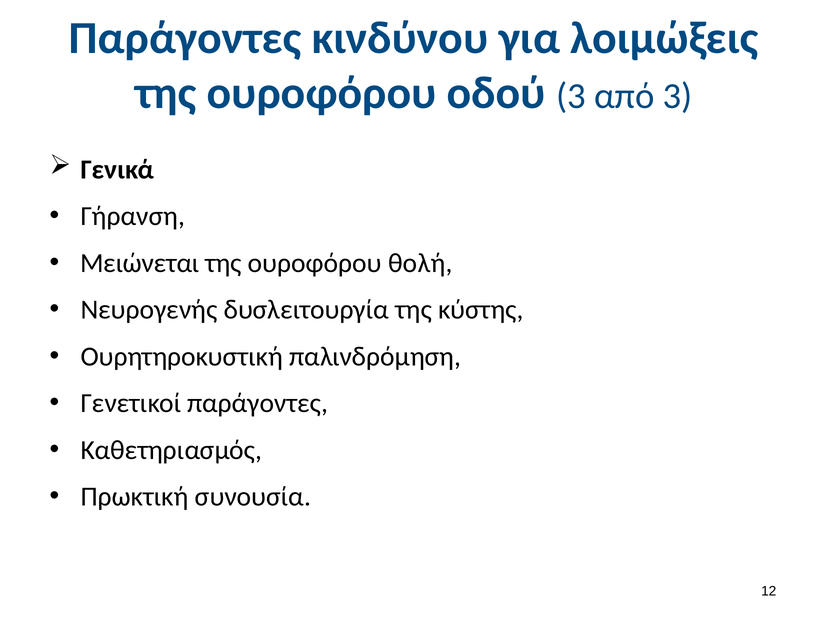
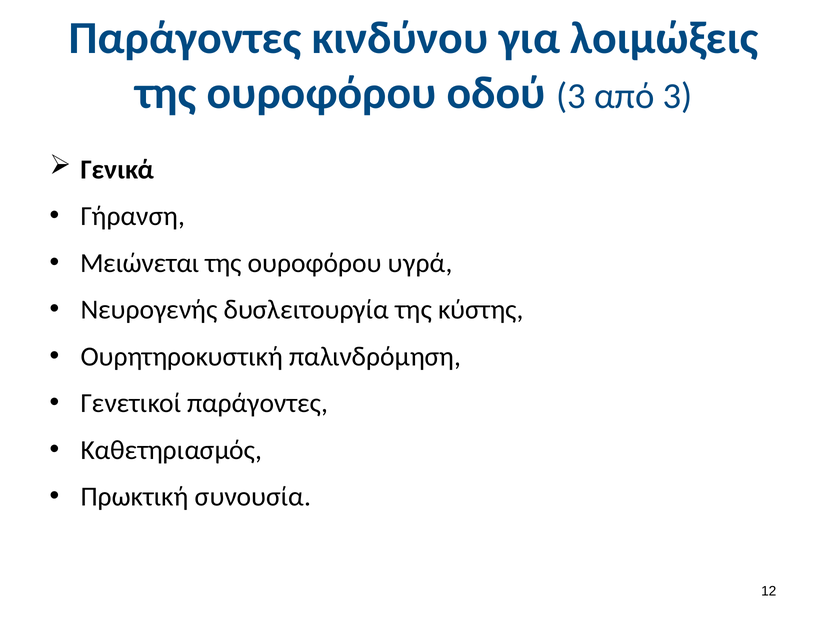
θολή: θολή -> υγρά
